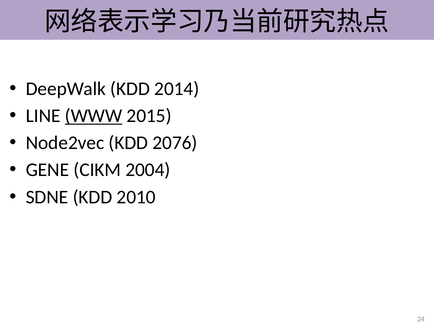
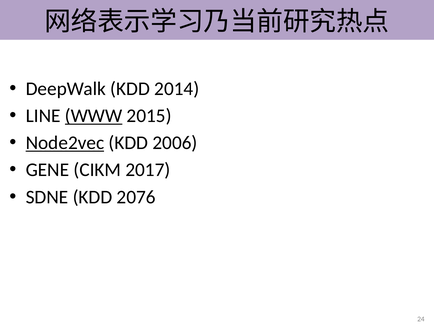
Node2vec underline: none -> present
2076: 2076 -> 2006
2004: 2004 -> 2017
2010: 2010 -> 2076
